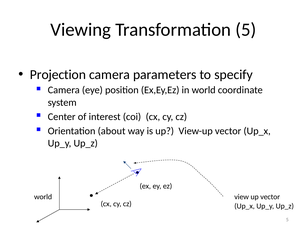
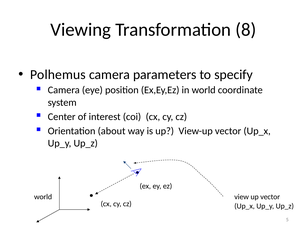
Transformation 5: 5 -> 8
Projection: Projection -> Polhemus
